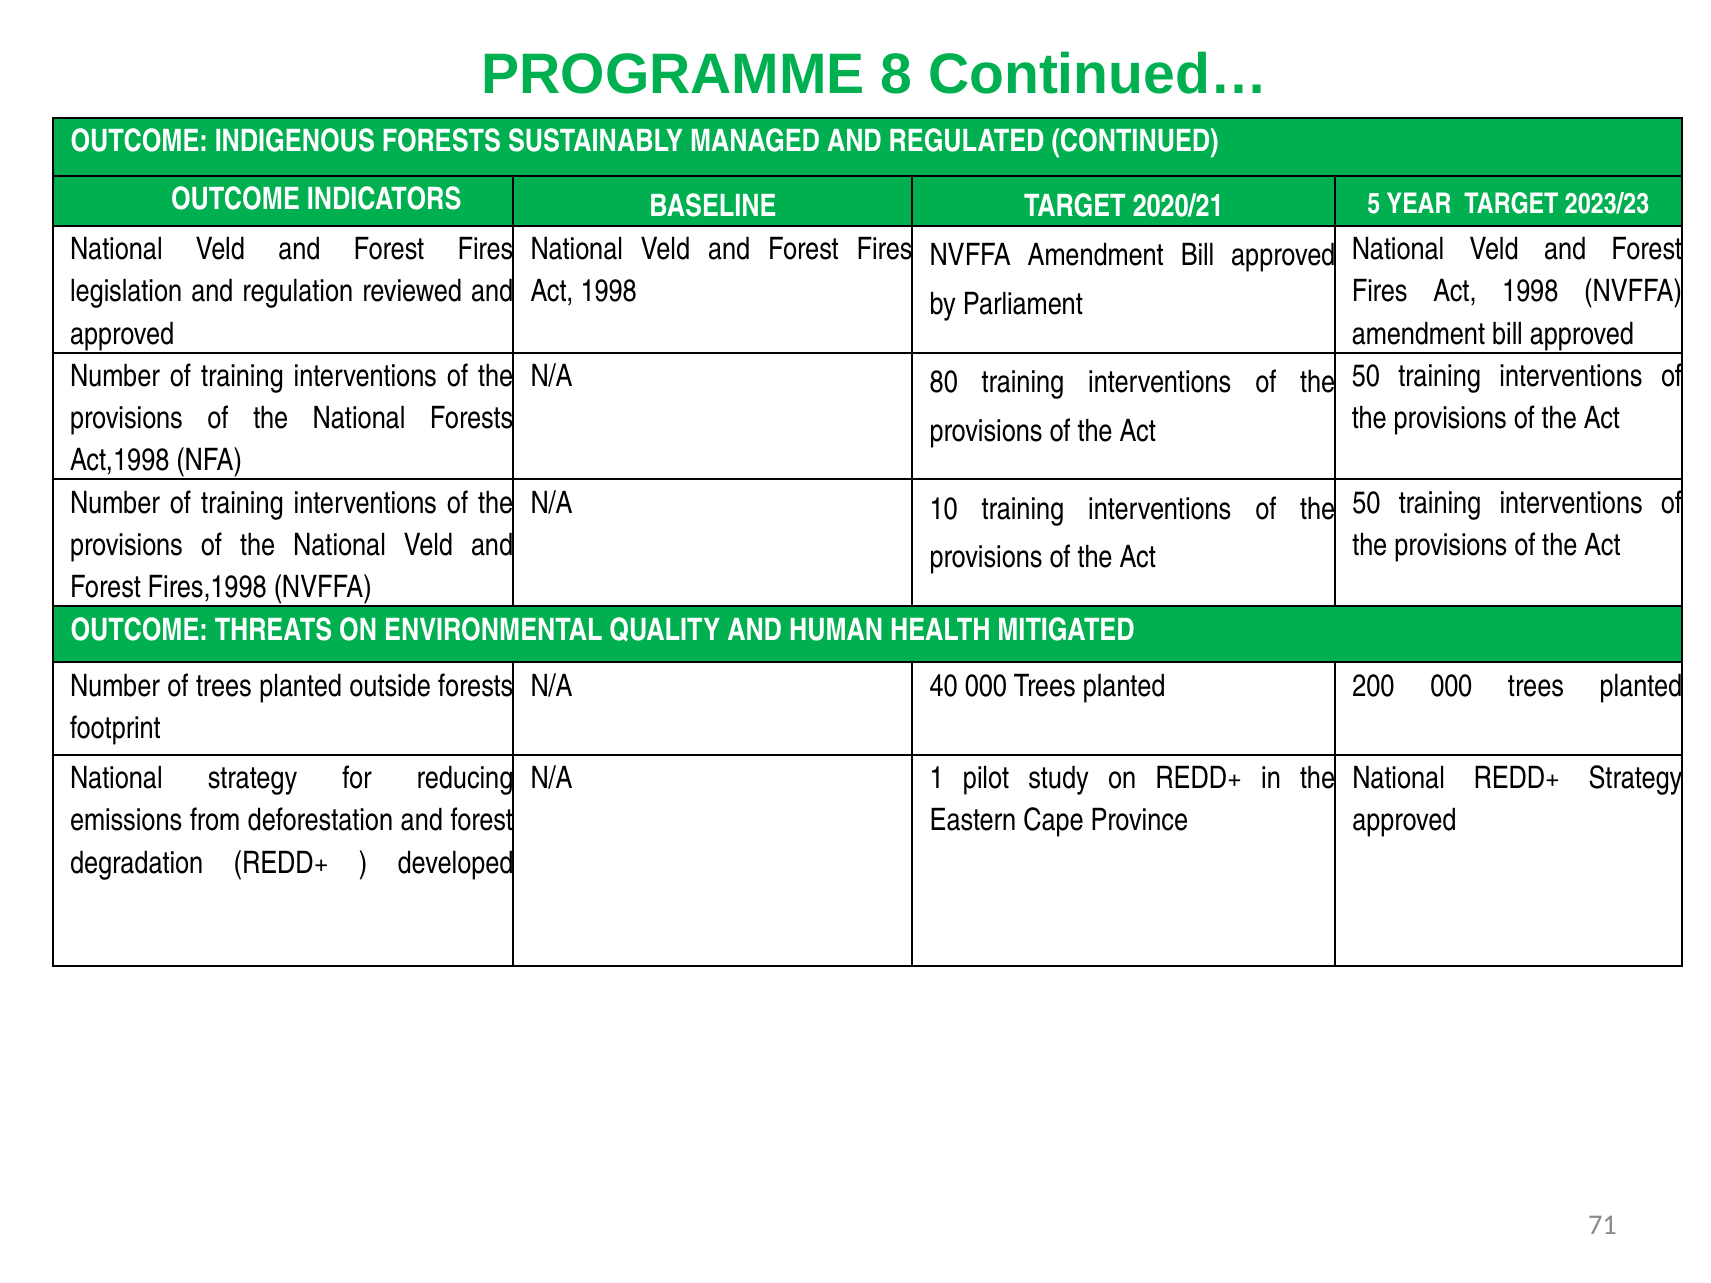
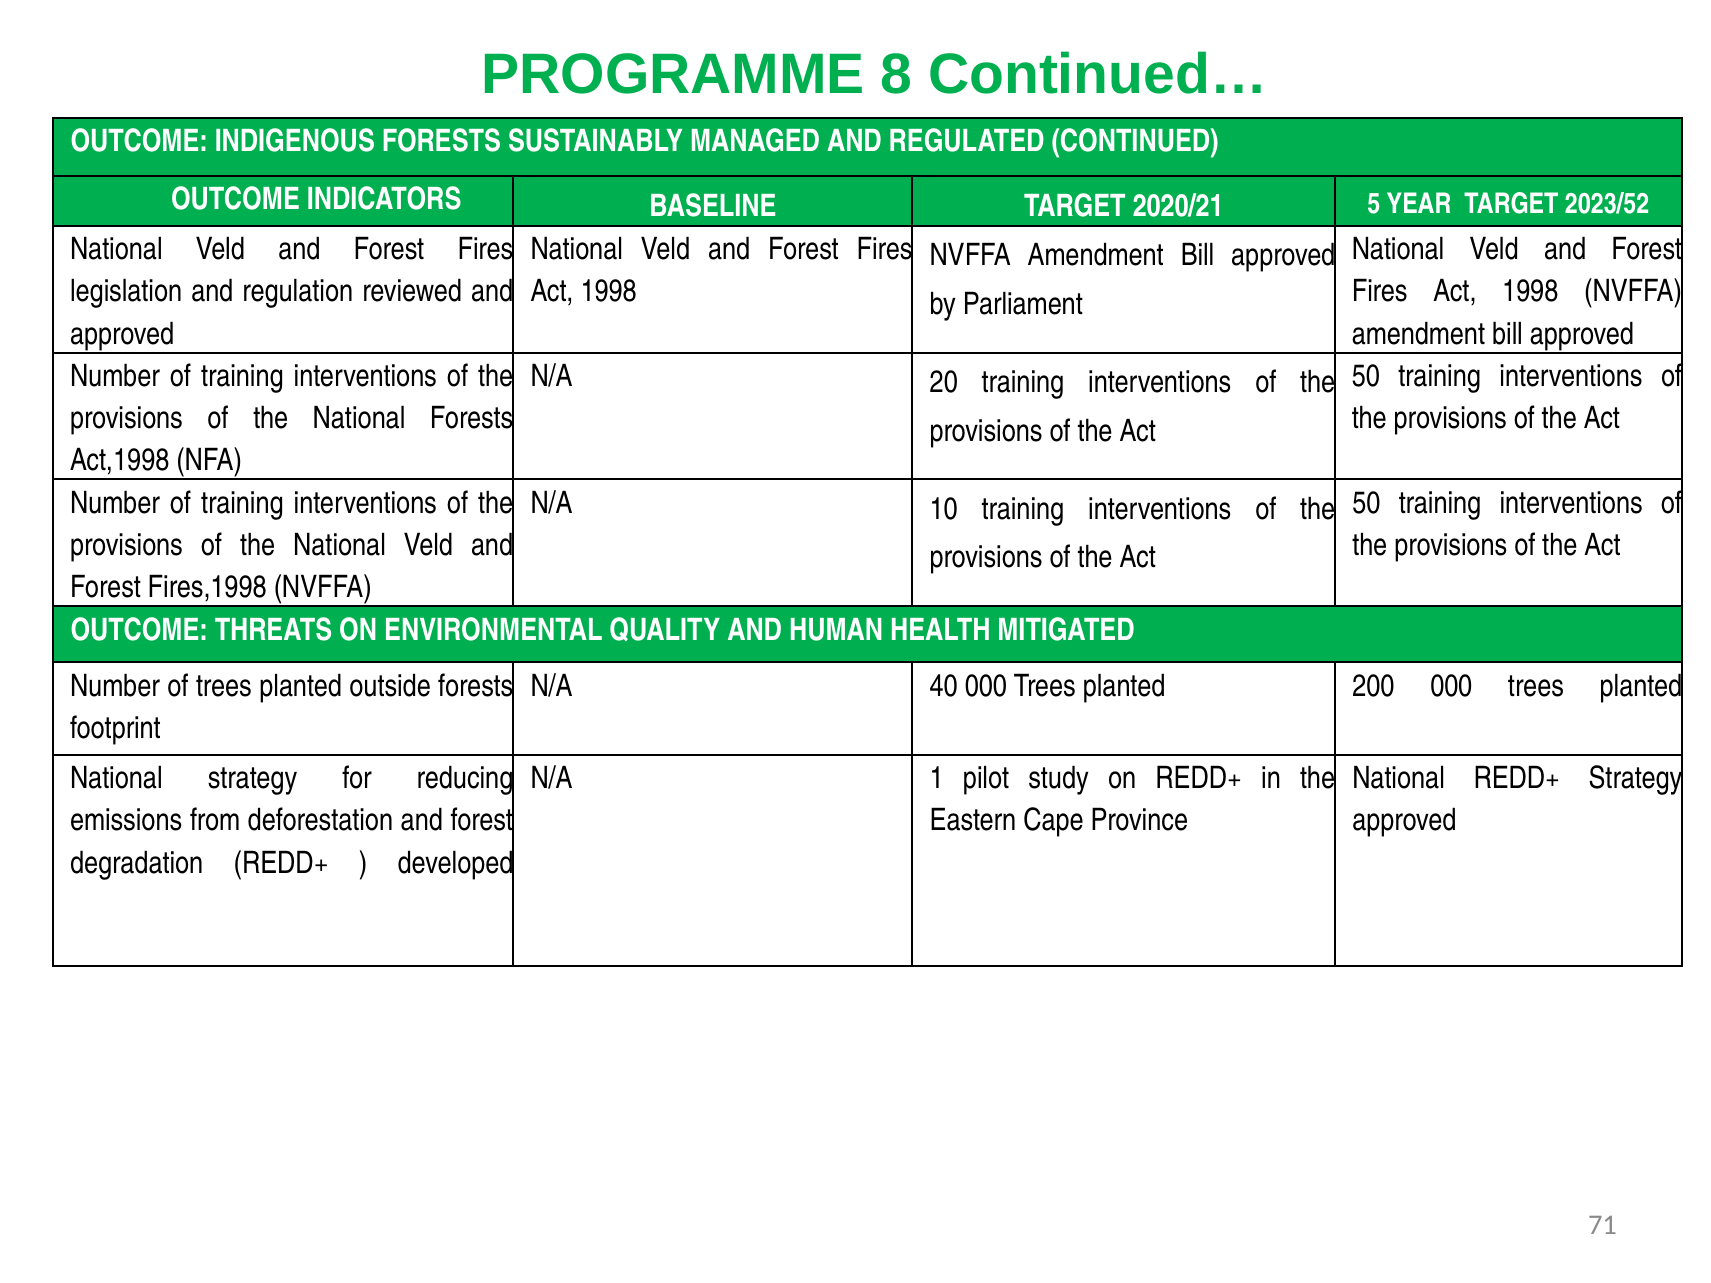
2023/23: 2023/23 -> 2023/52
80: 80 -> 20
